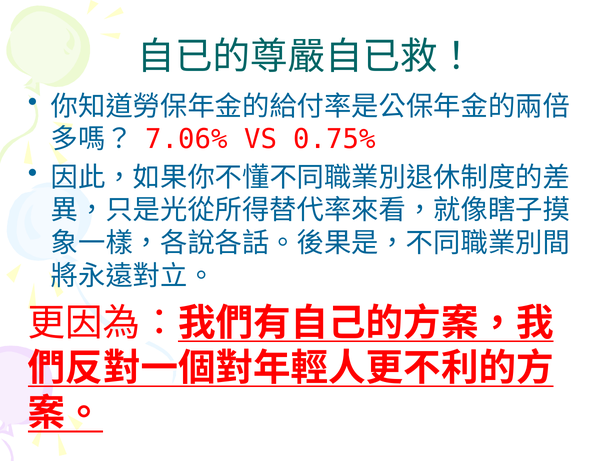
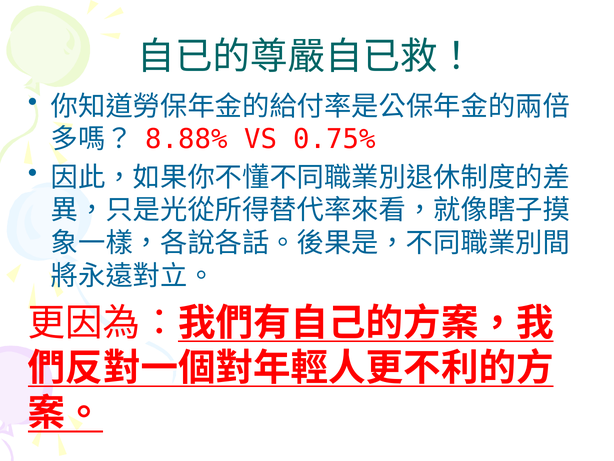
7.06%: 7.06% -> 8.88%
